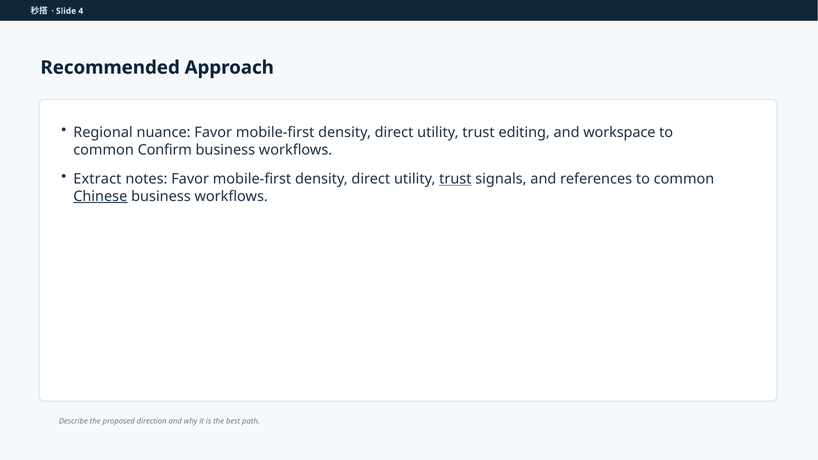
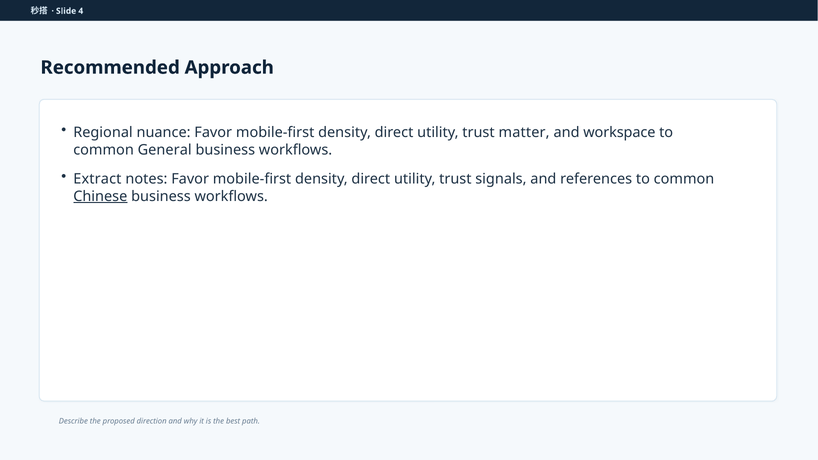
editing: editing -> matter
Confirm: Confirm -> General
trust at (455, 179) underline: present -> none
